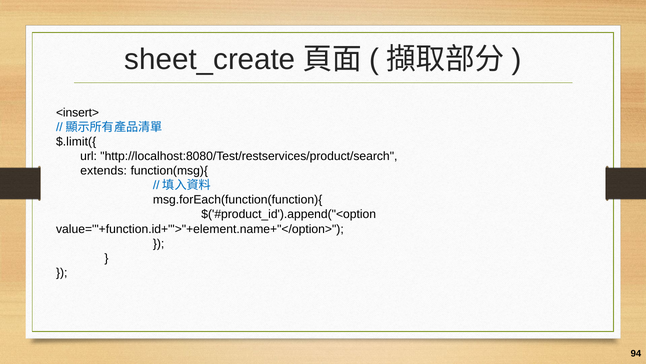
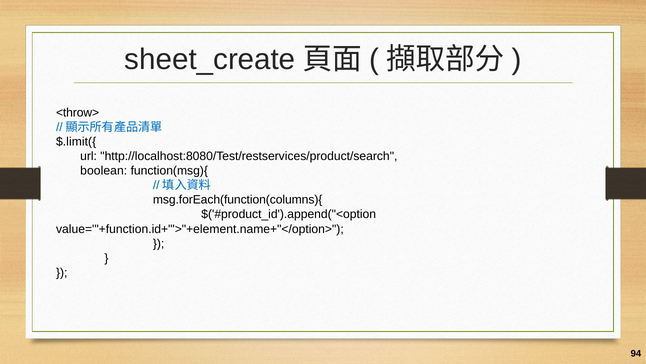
<insert>: <insert> -> <throw>
extends: extends -> boolean
msg.forEach(function(function){: msg.forEach(function(function){ -> msg.forEach(function(columns){
